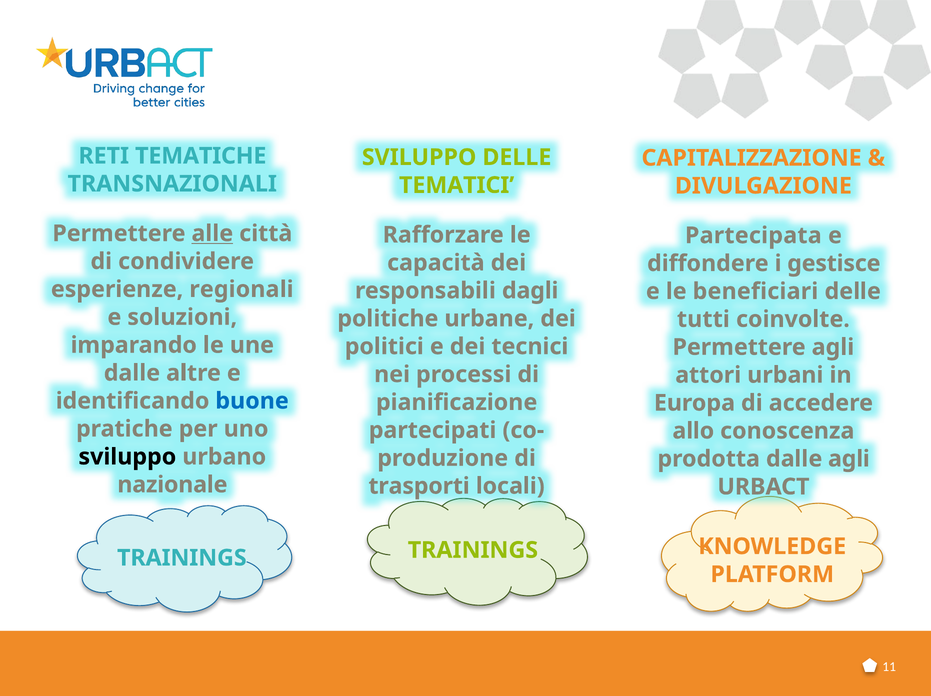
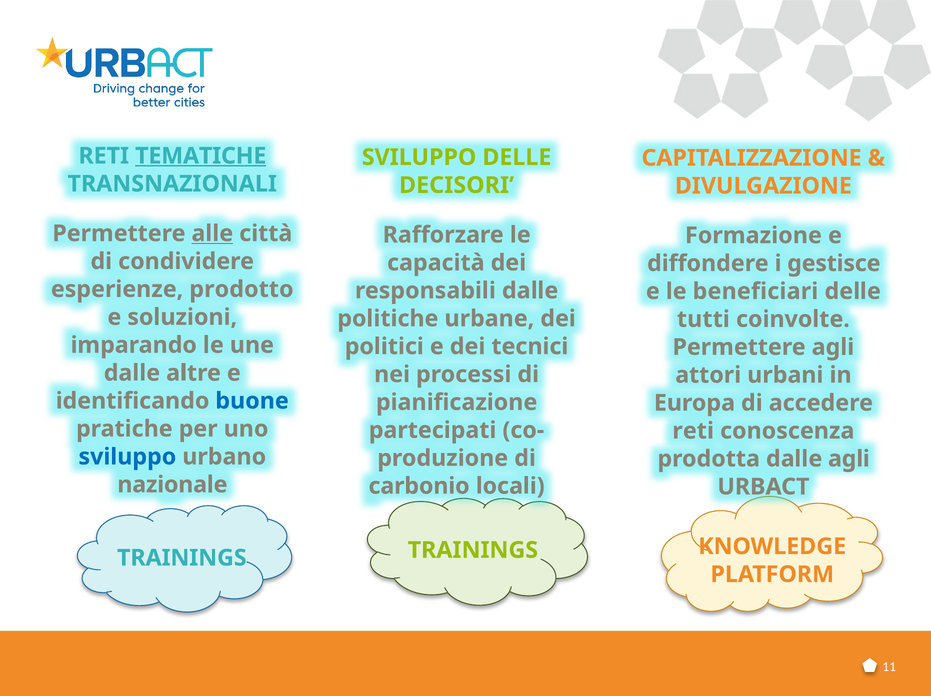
TEMATICHE underline: none -> present
TEMATICI: TEMATICI -> DECISORI
Partecipata: Partecipata -> Formazione
regionali: regionali -> prodotto
responsabili dagli: dagli -> dalle
allo at (693, 431): allo -> reti
sviluppo at (127, 457) colour: black -> blue
trasporti: trasporti -> carbonio
